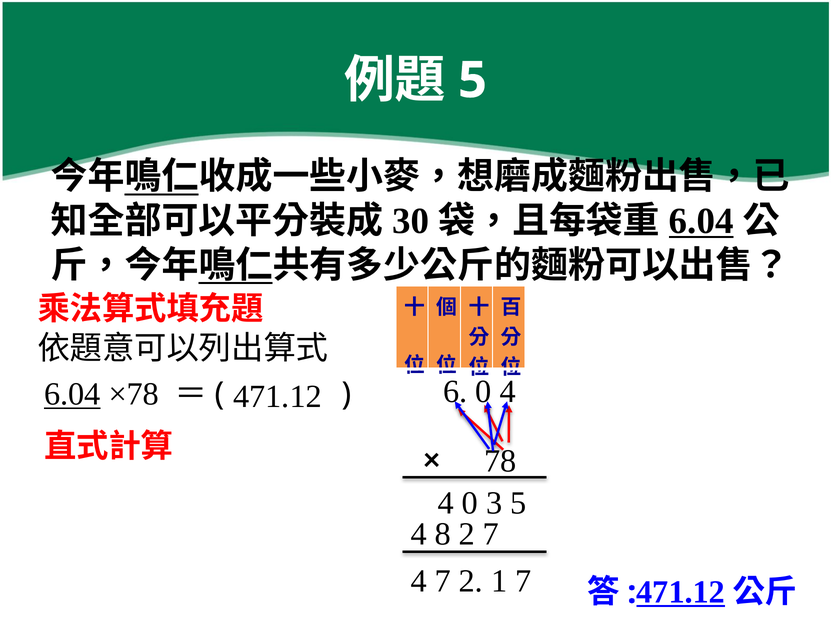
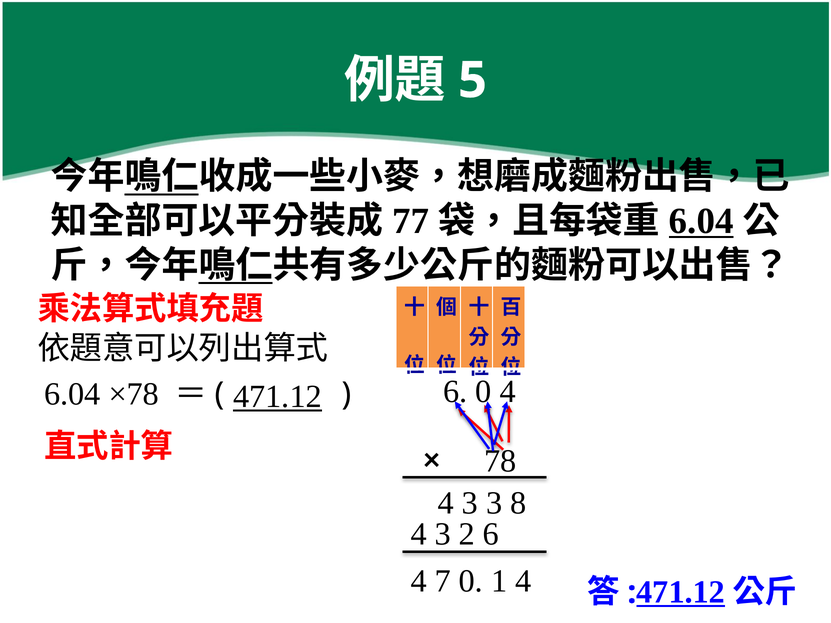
30: 30 -> 77
6.04 at (72, 394) underline: present -> none
471.12 at (277, 397) underline: none -> present
0 at (470, 503): 0 -> 3
3 5: 5 -> 8
8 at (443, 534): 8 -> 3
2 7: 7 -> 6
7 2: 2 -> 0
1 7: 7 -> 4
